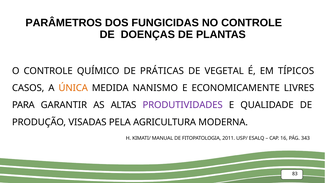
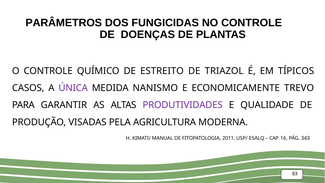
PRÁTICAS: PRÁTICAS -> ESTREITO
VEGETAL: VEGETAL -> TRIAZOL
ÚNICA colour: orange -> purple
LIVRES: LIVRES -> TREVO
